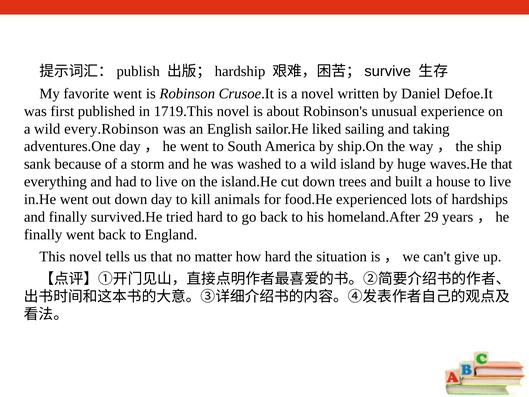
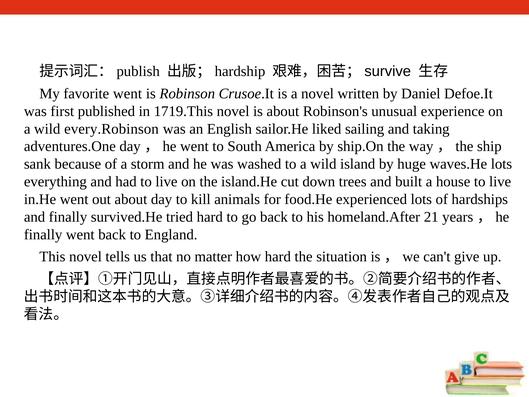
waves.He that: that -> lots
out down: down -> about
29: 29 -> 21
